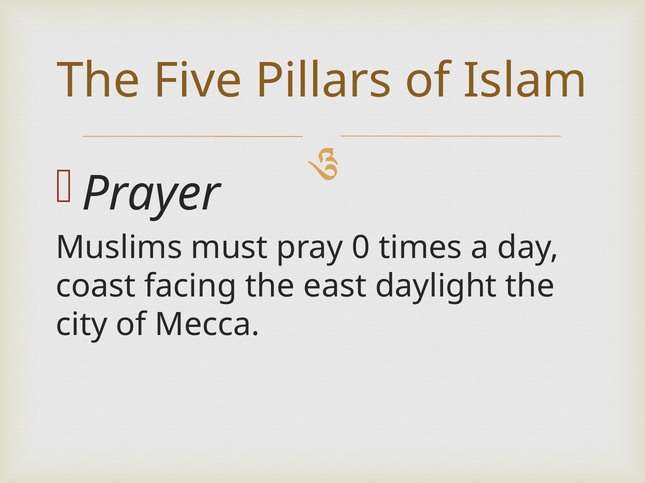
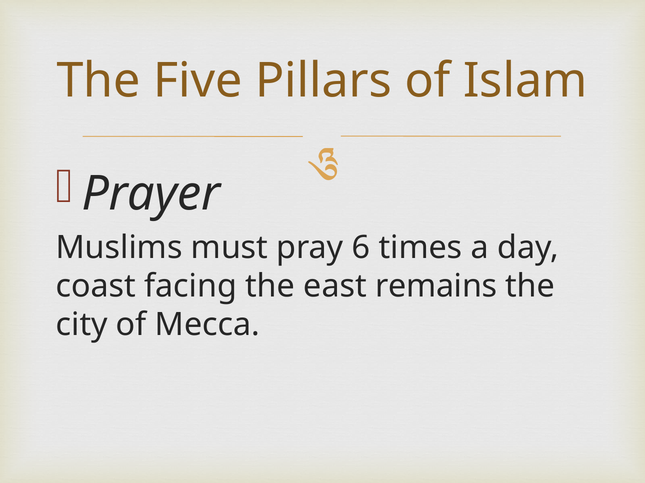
0: 0 -> 6
daylight: daylight -> remains
